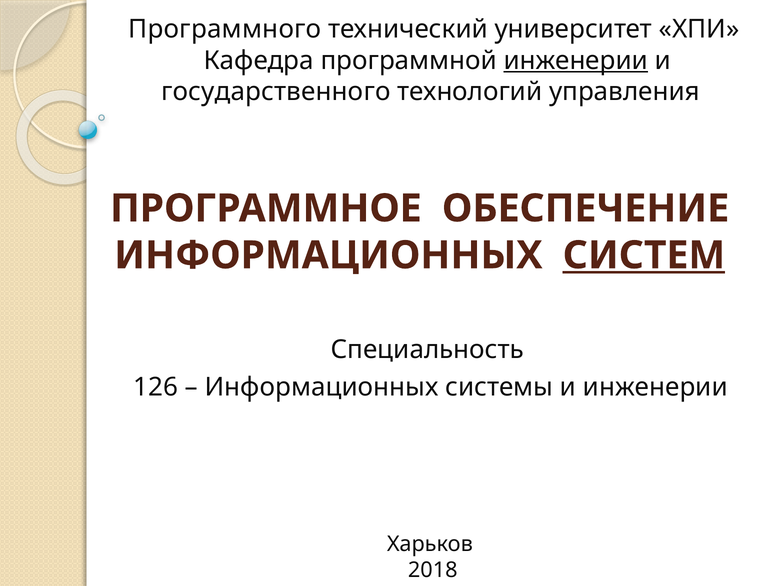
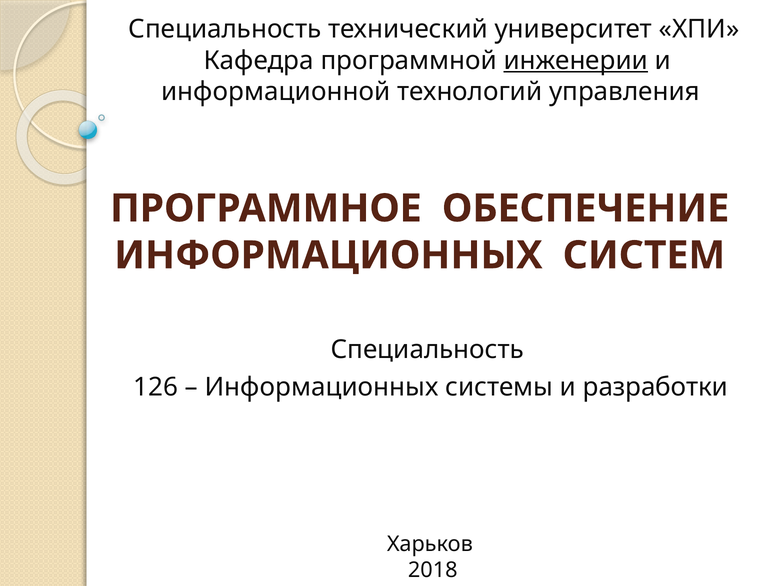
Программного at (225, 29): Программного -> Специальность
государственного: государственного -> информационной
СИСТЕМ underline: present -> none
и инженерии: инженерии -> разработки
